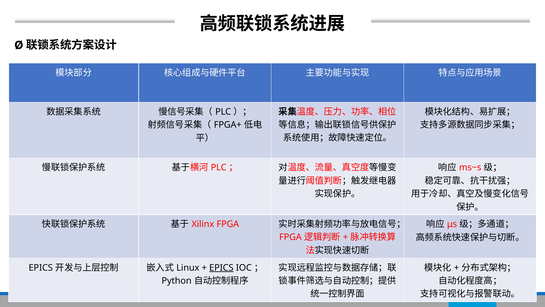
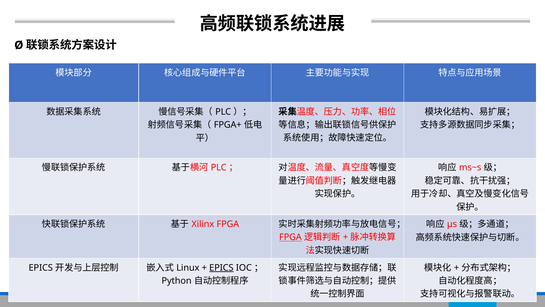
FPGA at (290, 237) underline: none -> present
